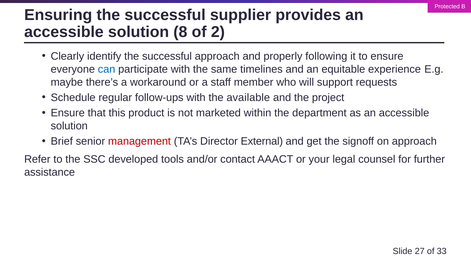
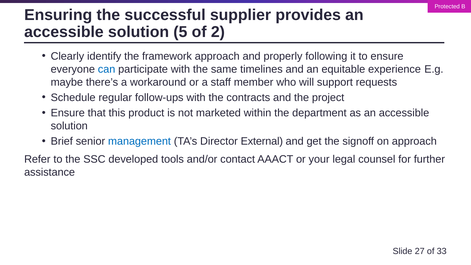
8: 8 -> 5
identify the successful: successful -> framework
available: available -> contracts
management colour: red -> blue
